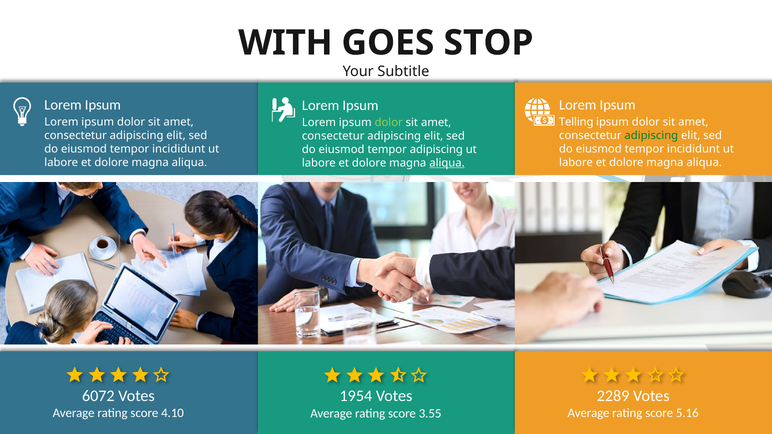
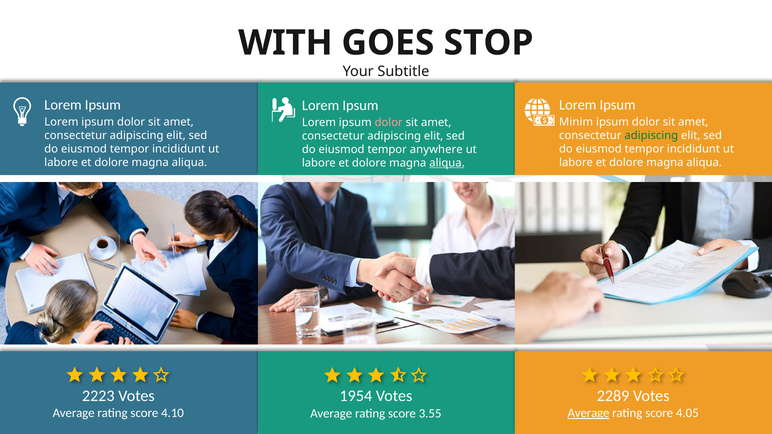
Telling: Telling -> Minim
dolor at (389, 122) colour: light green -> pink
tempor adipiscing: adipiscing -> anywhere
6072: 6072 -> 2223
Average at (588, 413) underline: none -> present
5.16: 5.16 -> 4.05
